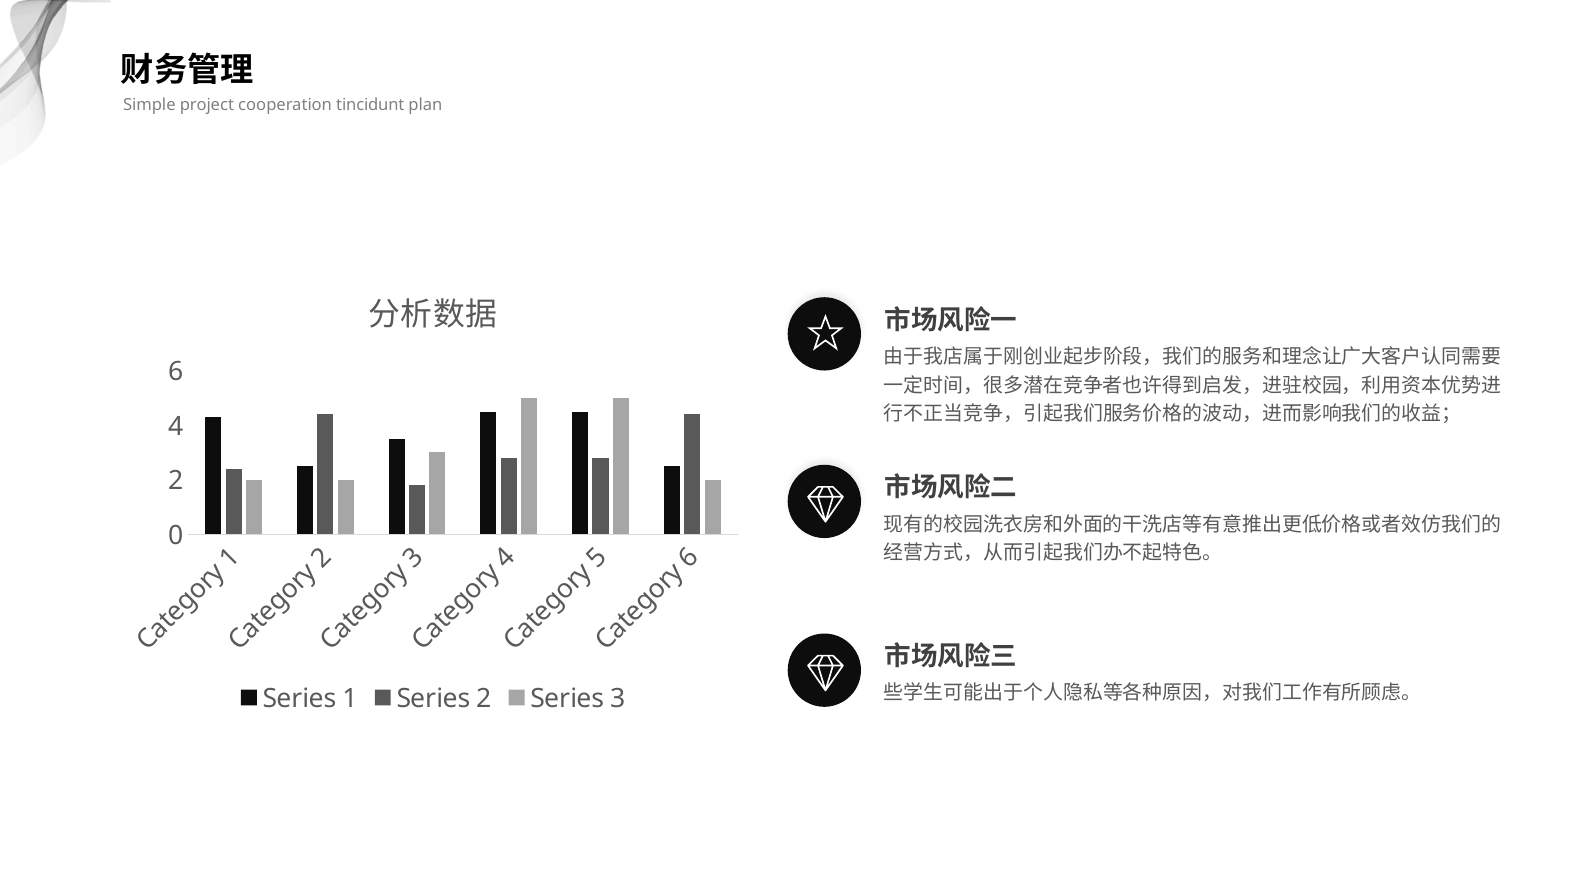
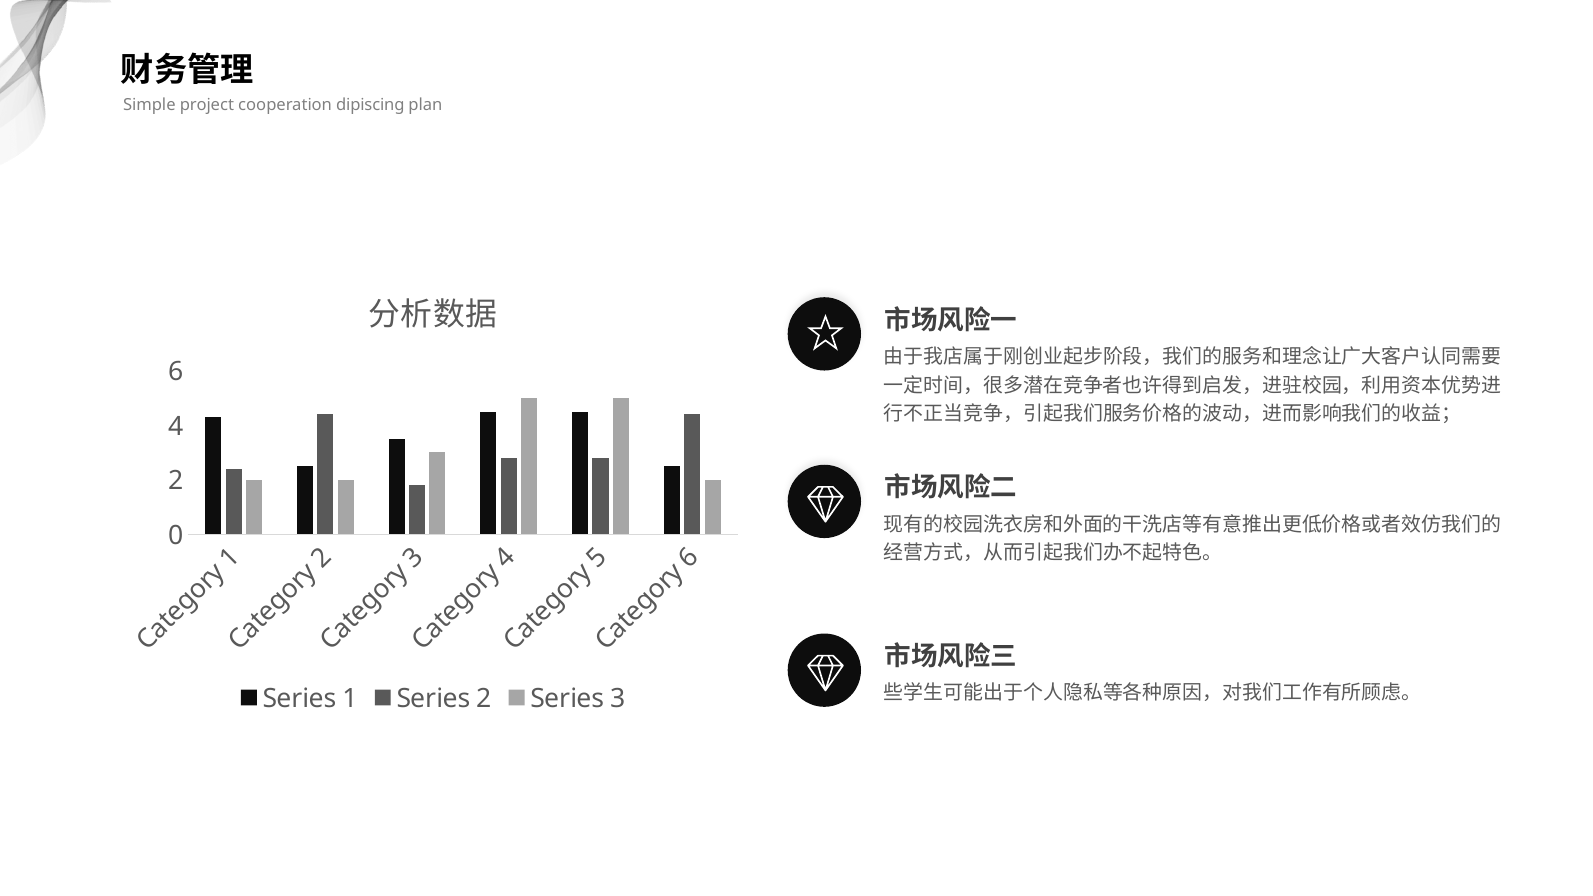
tincidunt: tincidunt -> dipiscing
